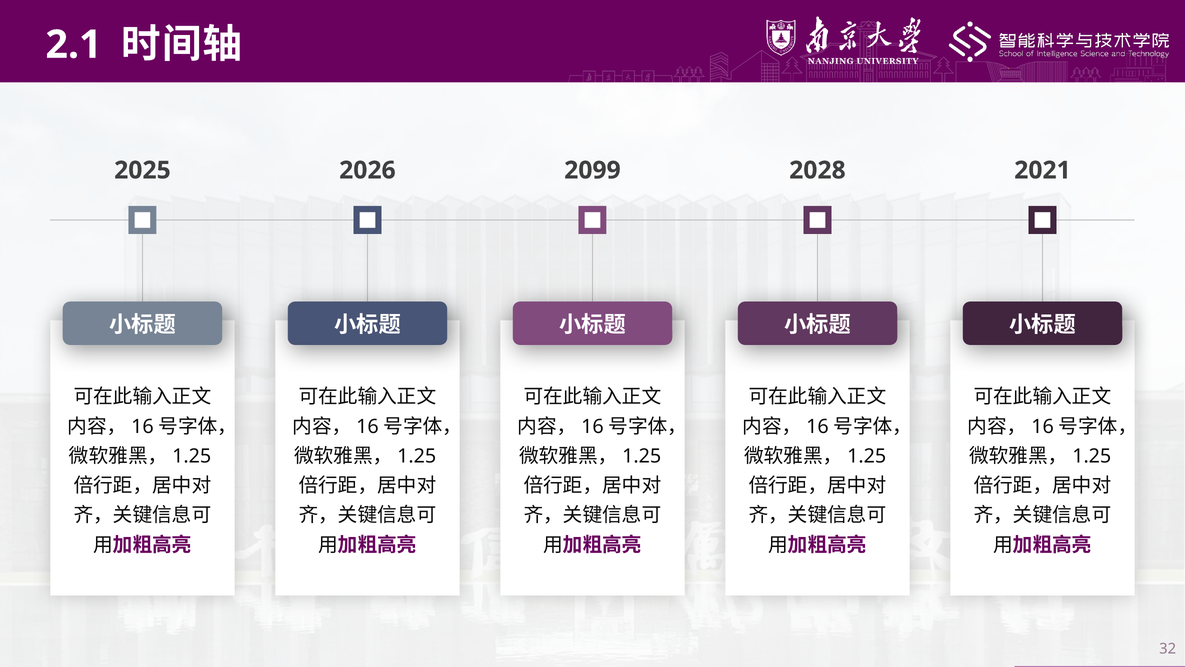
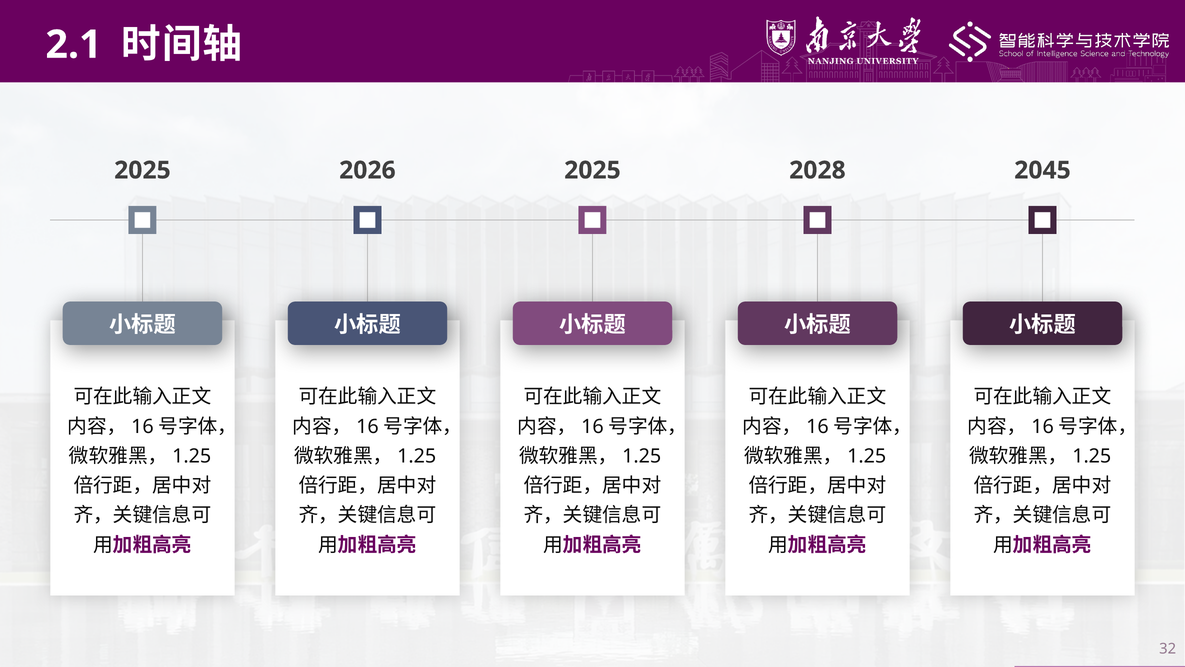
2099 at (592, 170): 2099 -> 2025
2021: 2021 -> 2045
